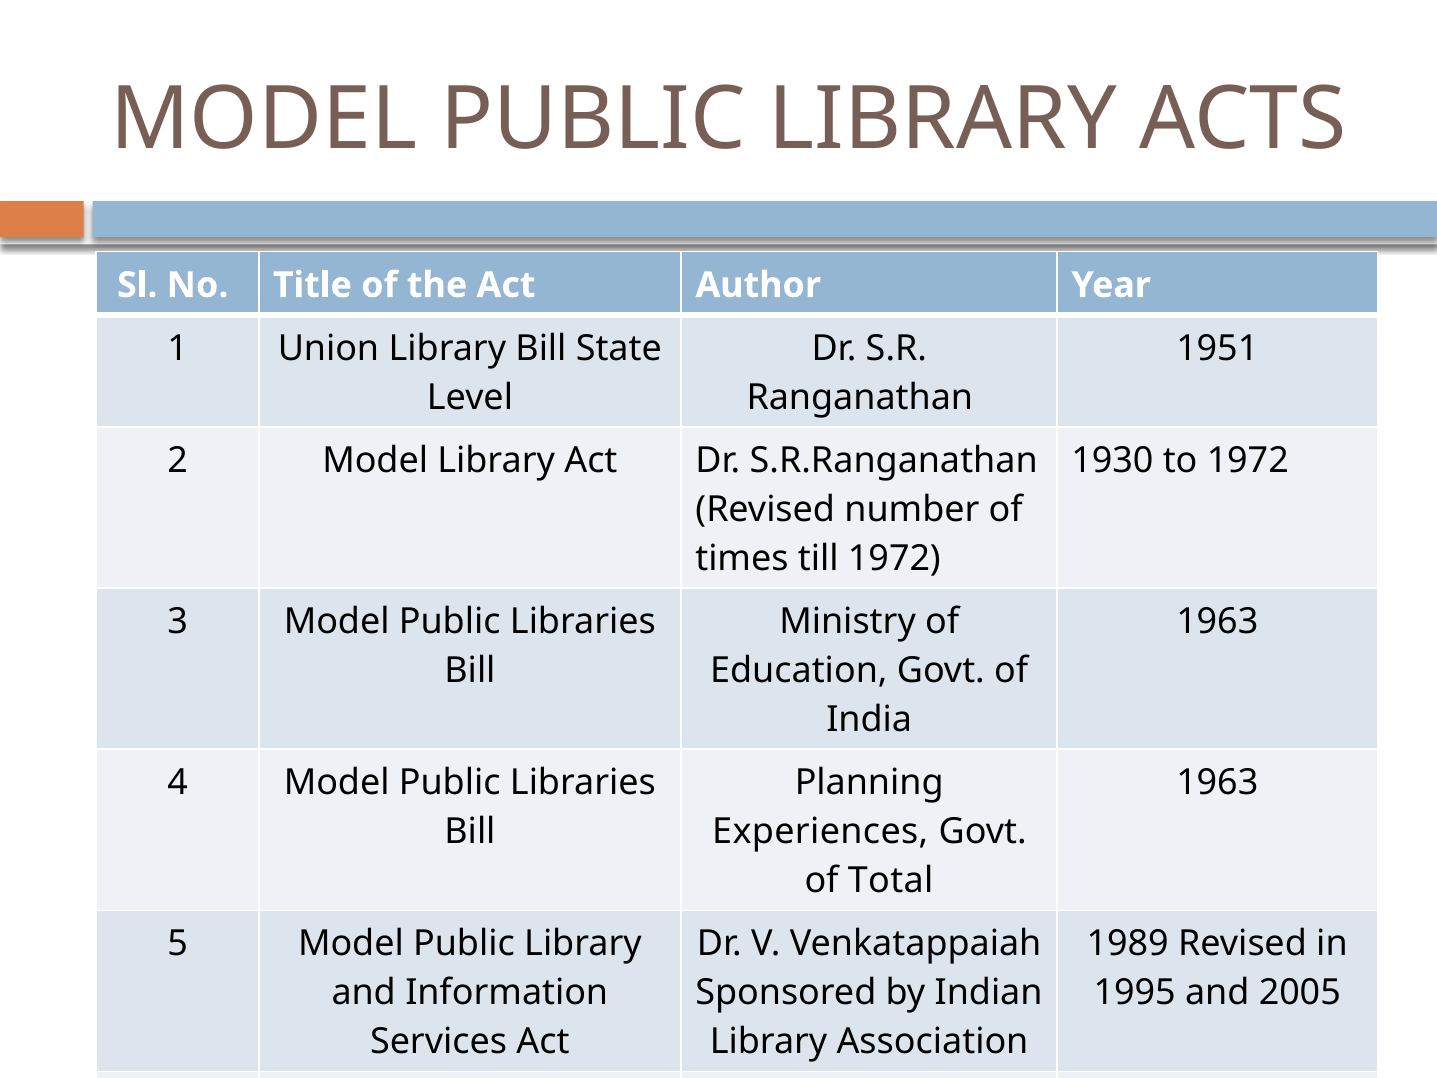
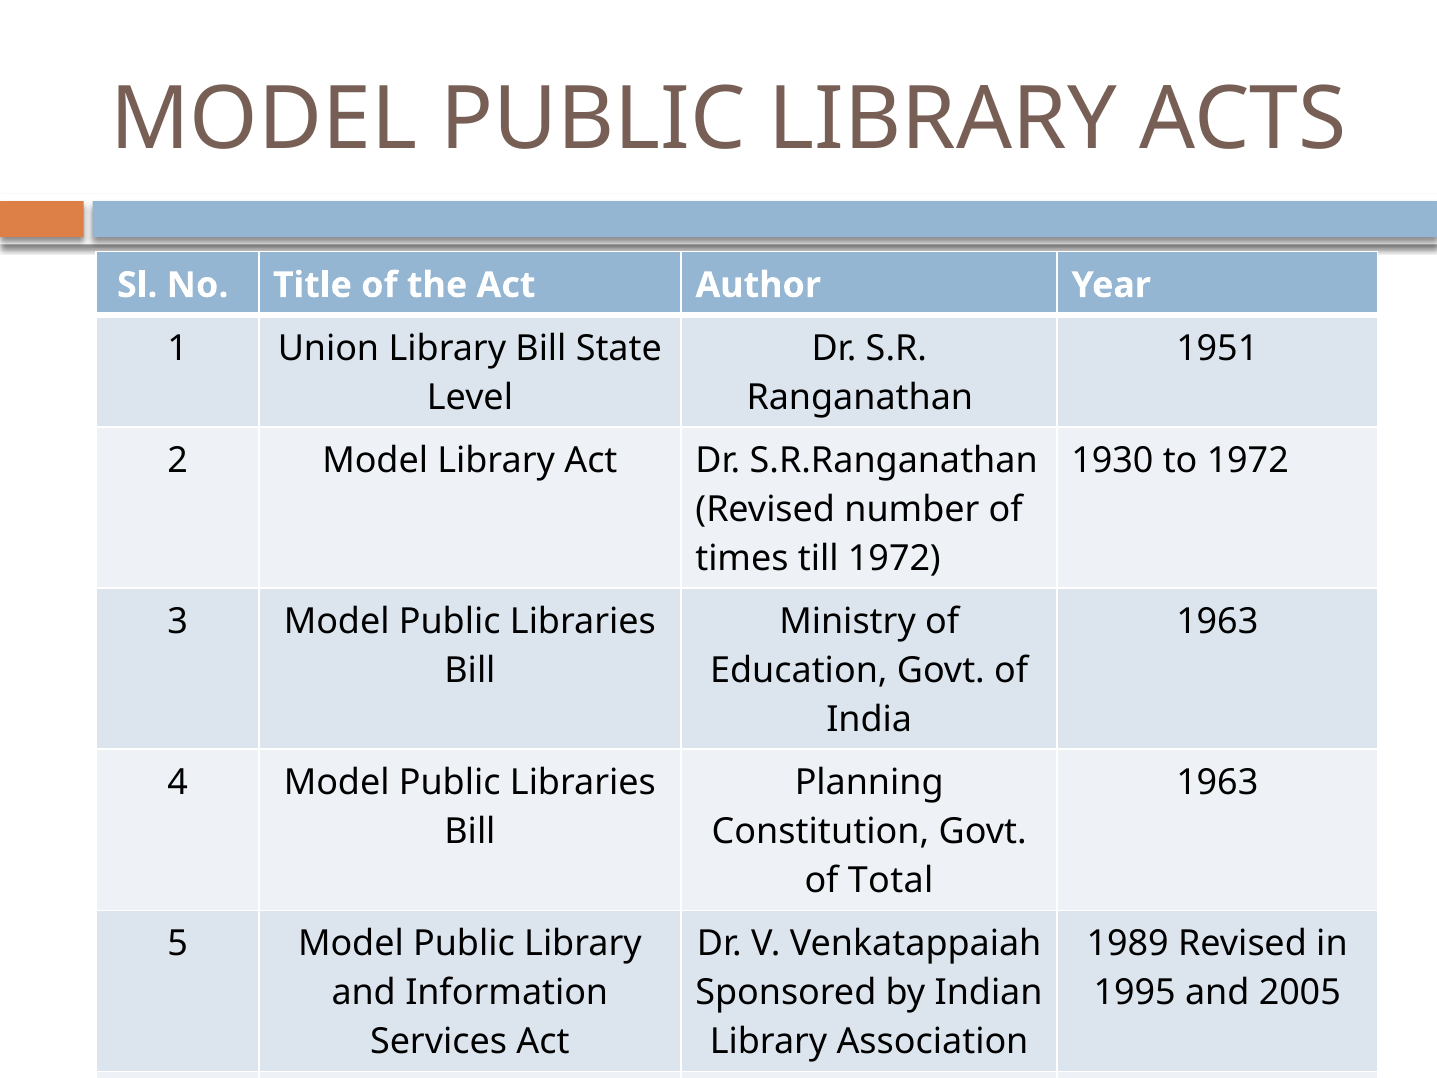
Experiences: Experiences -> Constitution
